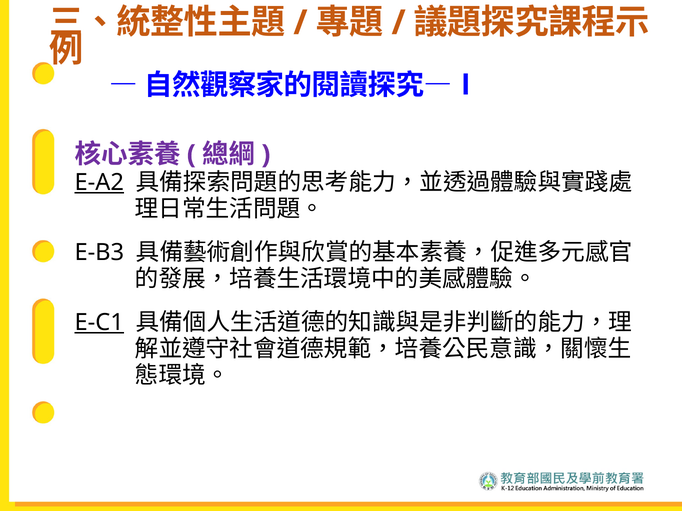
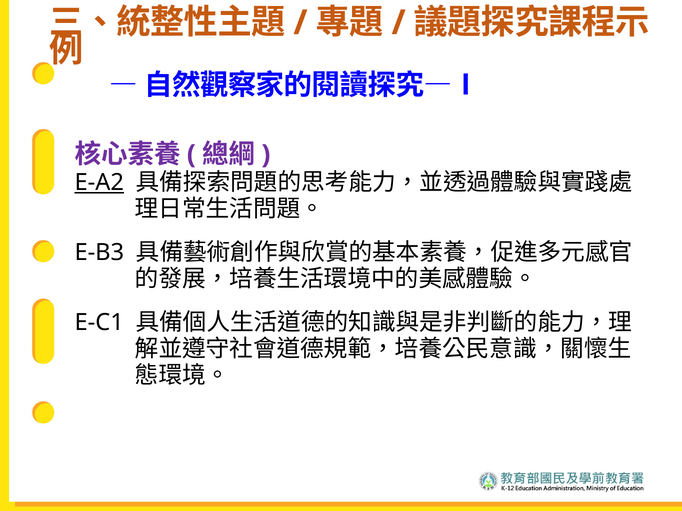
E-C1 underline: present -> none
